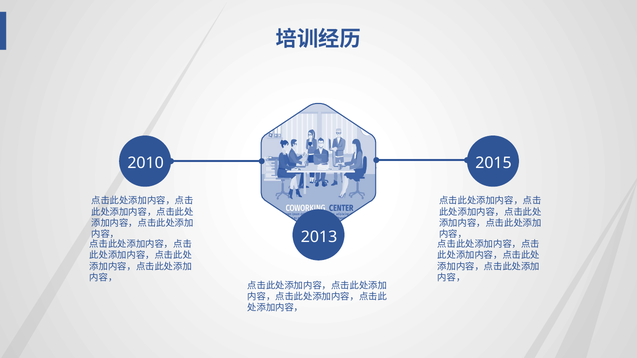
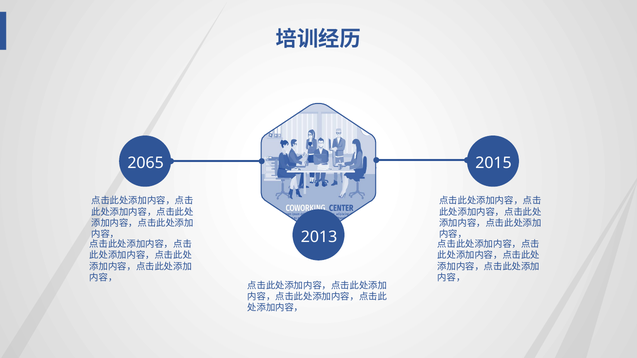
2010: 2010 -> 2065
